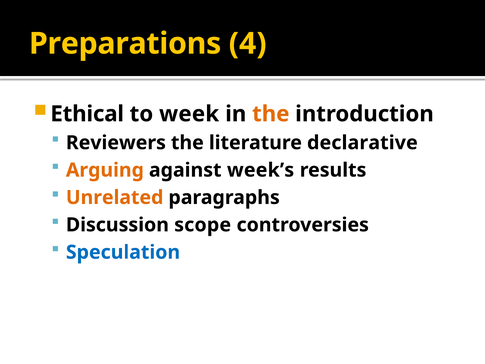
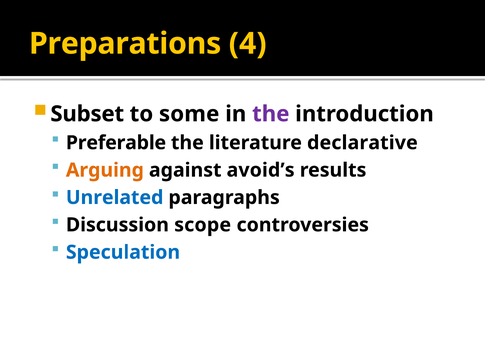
Ethical: Ethical -> Subset
week: week -> some
the at (271, 114) colour: orange -> purple
Reviewers: Reviewers -> Preferable
week’s: week’s -> avoid’s
Unrelated colour: orange -> blue
